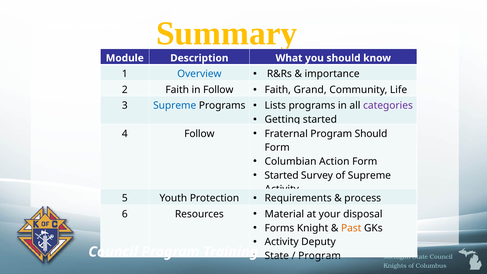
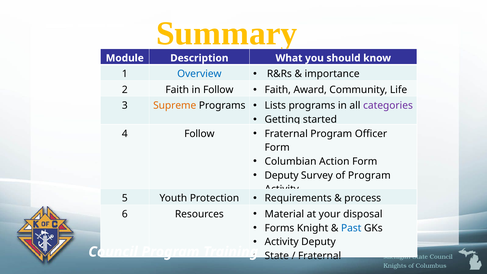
Grand: Grand -> Award
Supreme at (175, 106) colour: blue -> orange
Program Should: Should -> Officer
Started at (282, 175): Started -> Deputy
of Supreme: Supreme -> Program
Past colour: orange -> blue
Program at (320, 256): Program -> Fraternal
